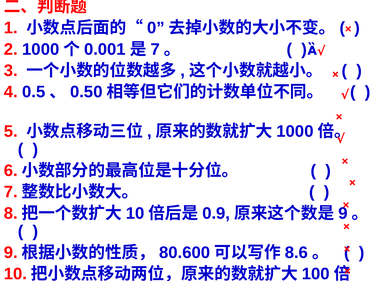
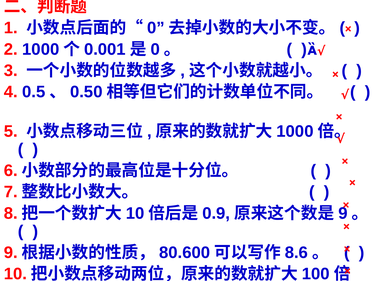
7 at (155, 49): 7 -> 0
